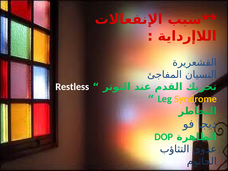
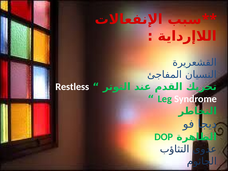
Syndrome colour: yellow -> white
